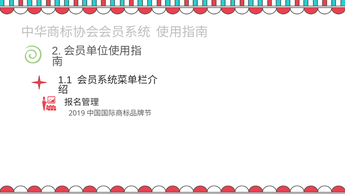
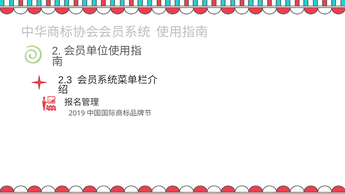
1.1: 1.1 -> 2.3
